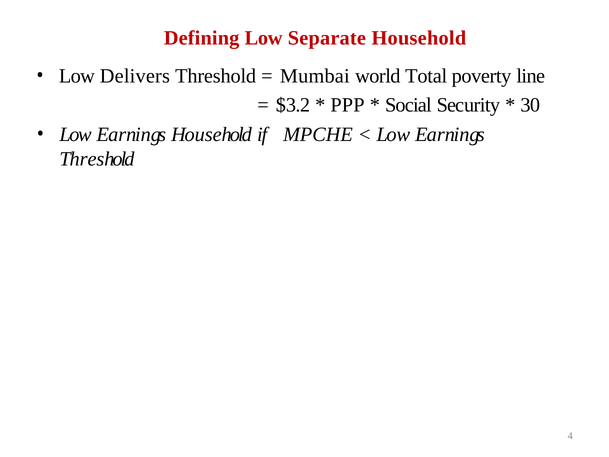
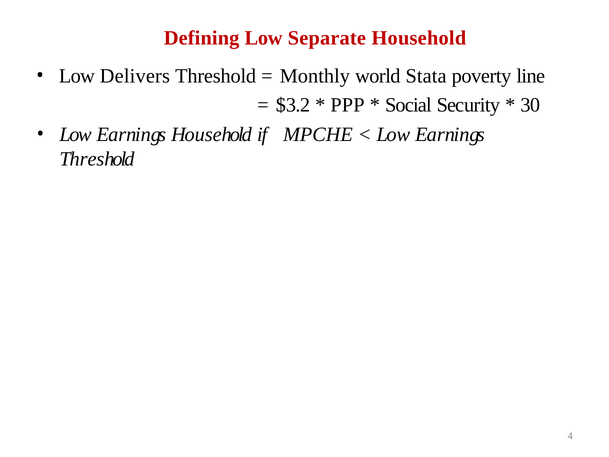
Mumbai: Mumbai -> Monthly
Total: Total -> Stata
